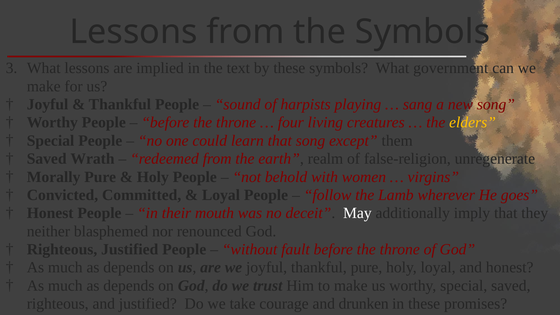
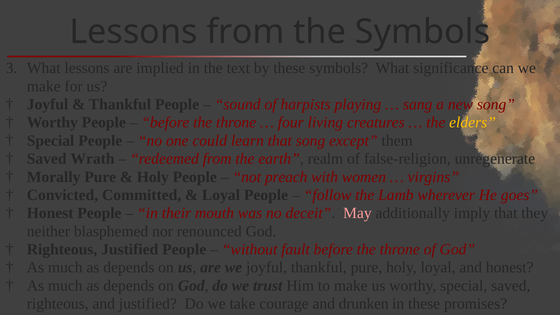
government: government -> significance
behold: behold -> preach
May colour: white -> pink
